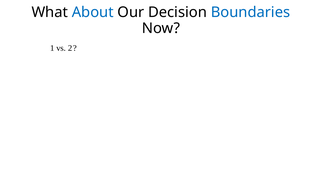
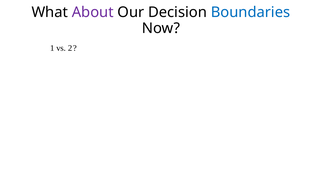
About colour: blue -> purple
